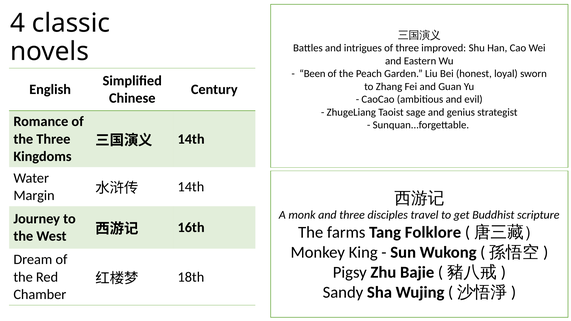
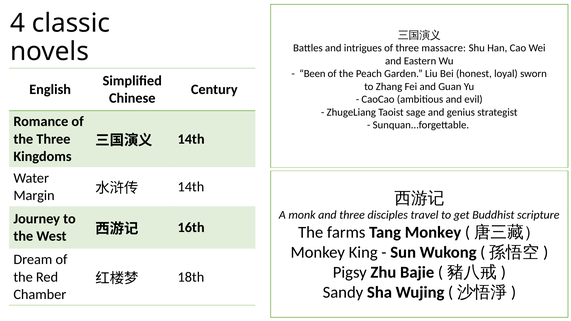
improved: improved -> massacre
Tang Folklore: Folklore -> Monkey
